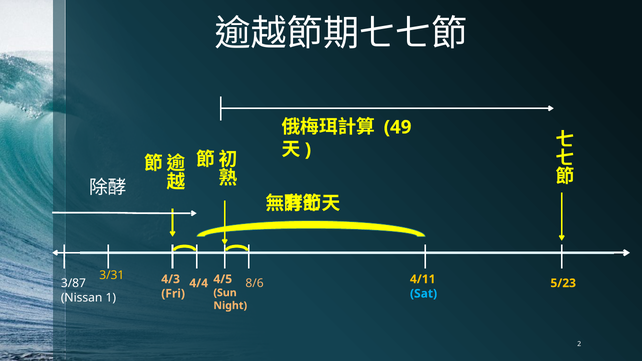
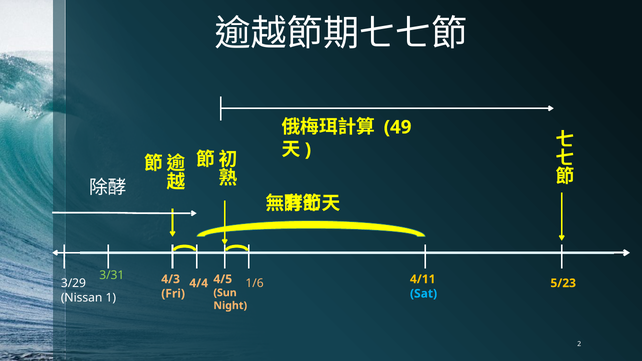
3/31 colour: yellow -> light green
3/87: 3/87 -> 3/29
8/6: 8/6 -> 1/6
